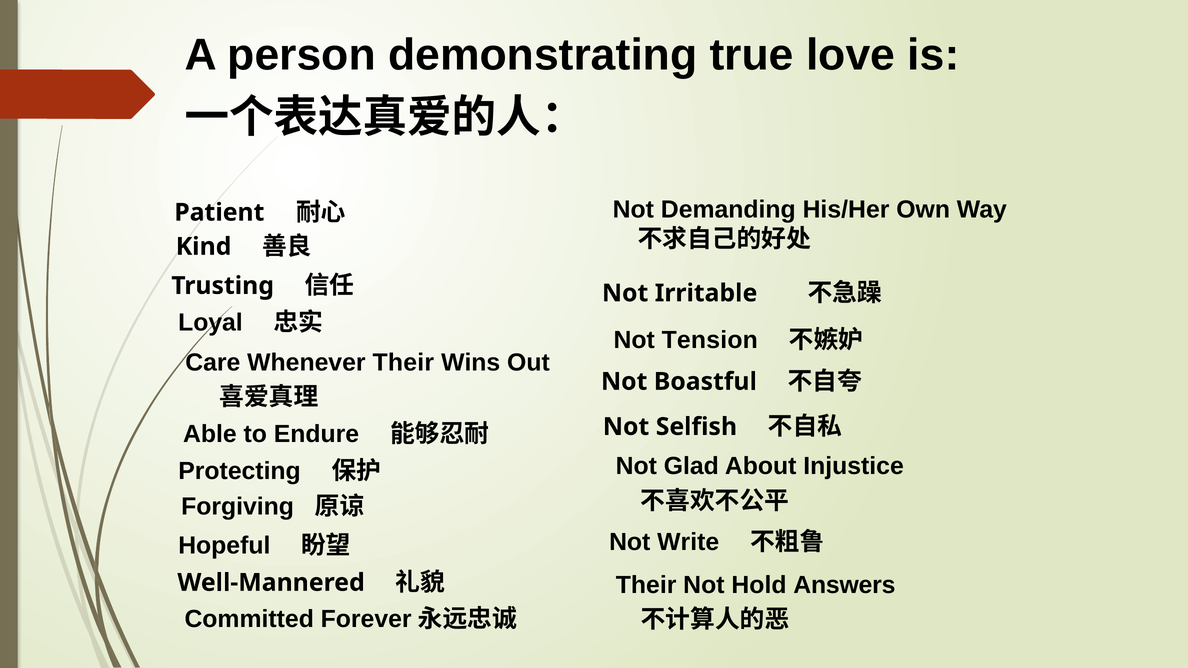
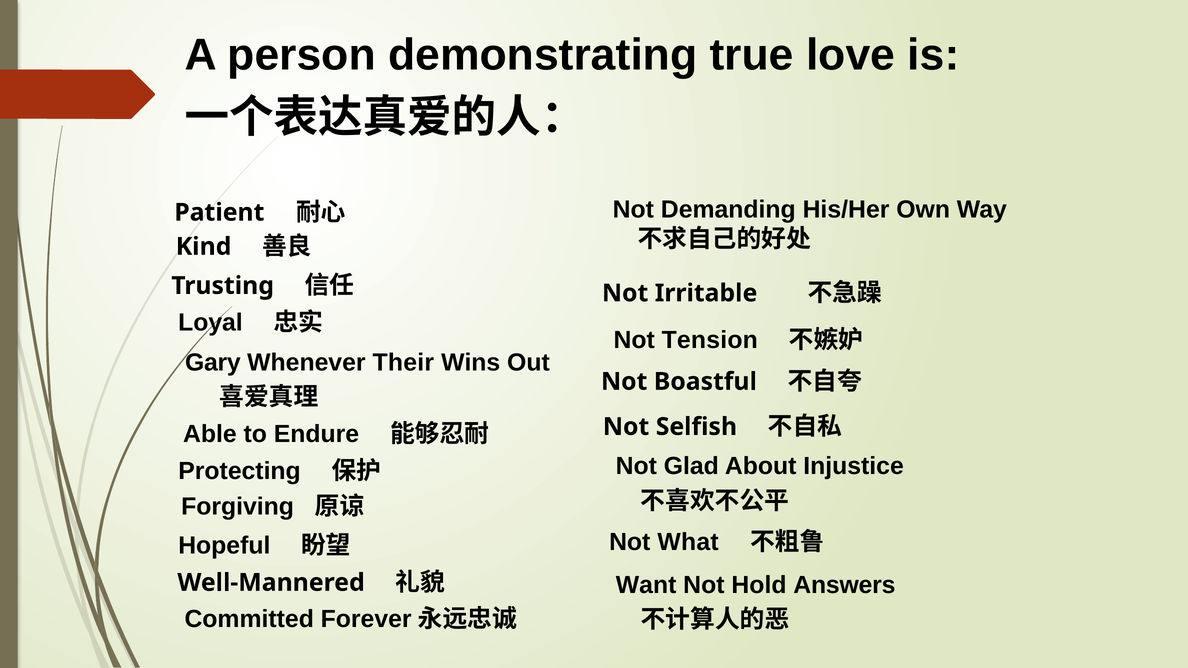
Care: Care -> Gary
Write: Write -> What
Their at (646, 585): Their -> Want
